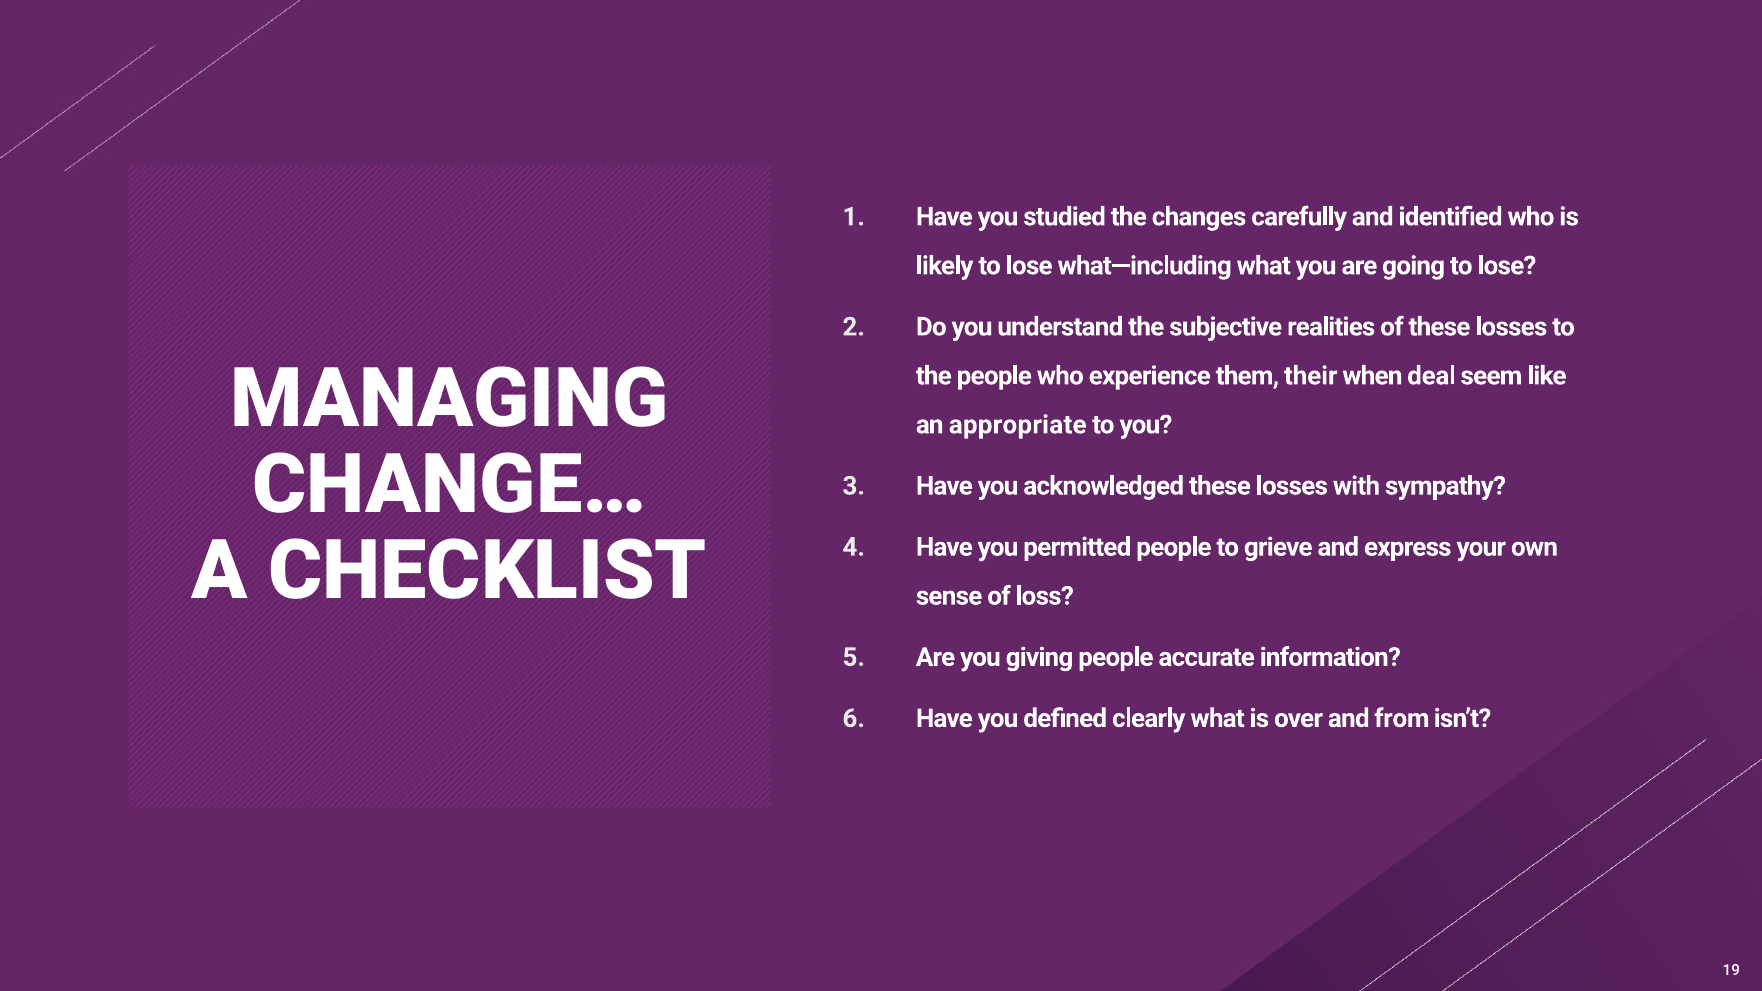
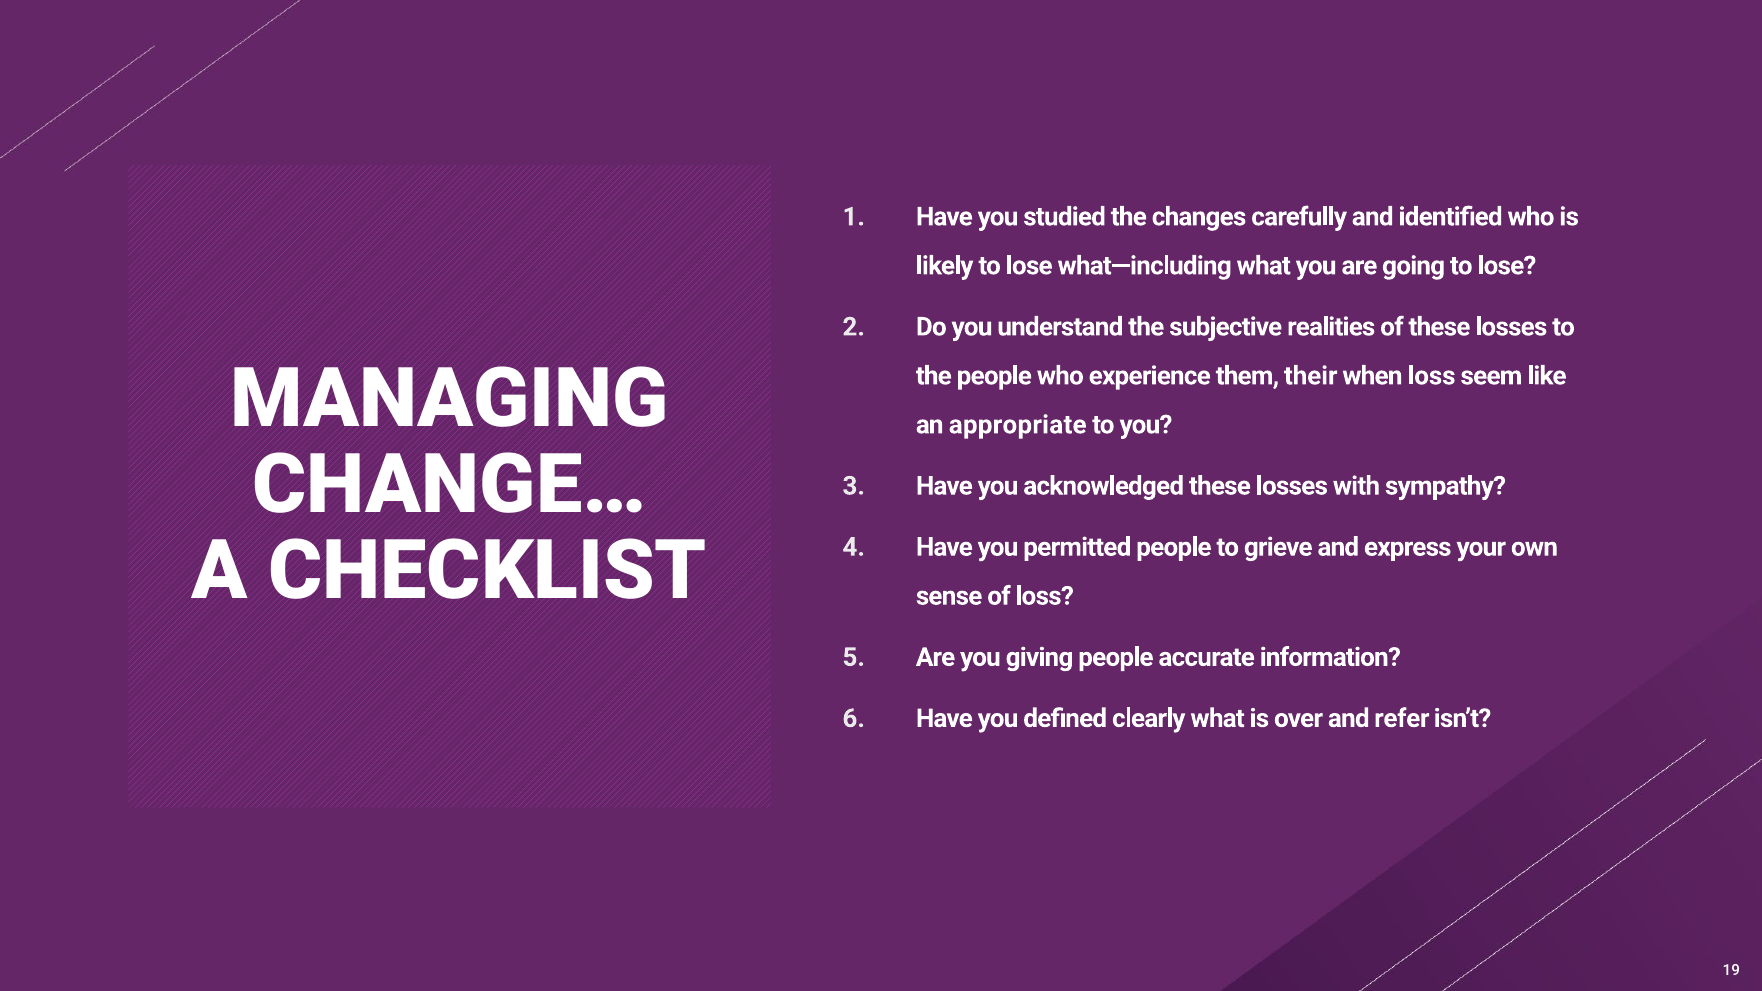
when deal: deal -> loss
from: from -> refer
